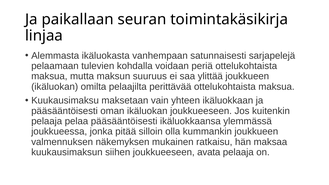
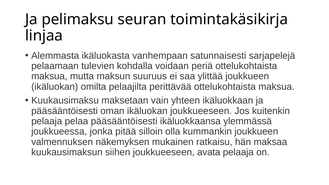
paikallaan: paikallaan -> pelimaksu
